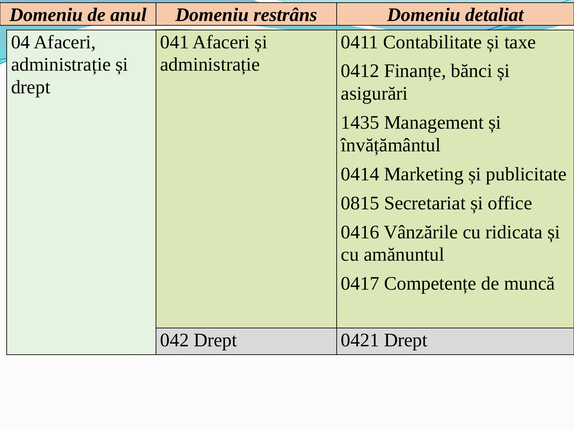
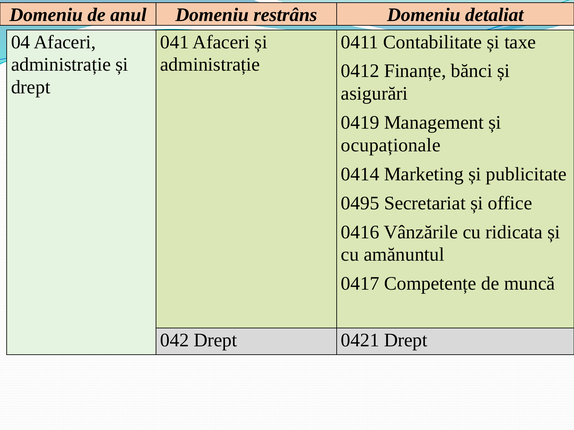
1435: 1435 -> 0419
învățământul: învățământul -> ocupaționale
0815: 0815 -> 0495
